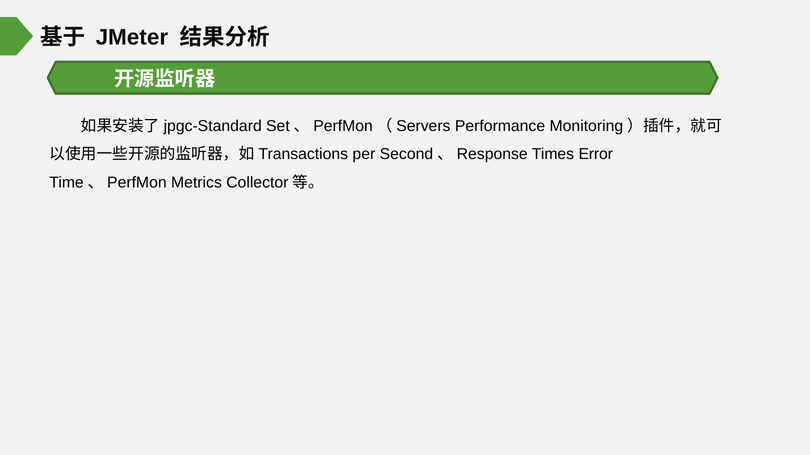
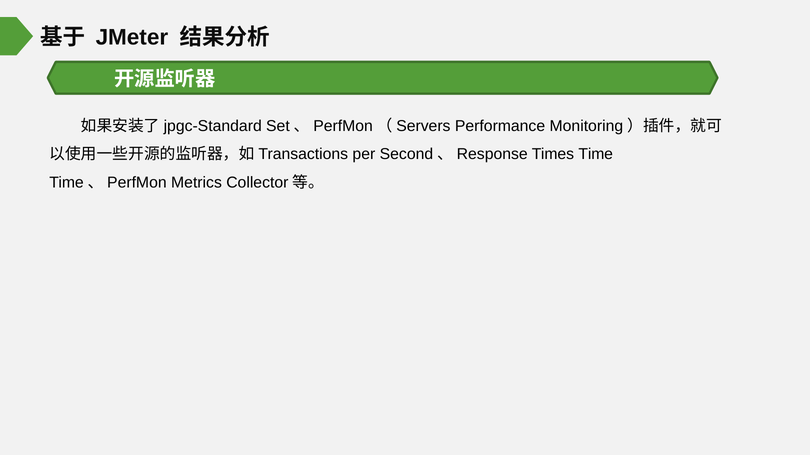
Error: Error -> Time
